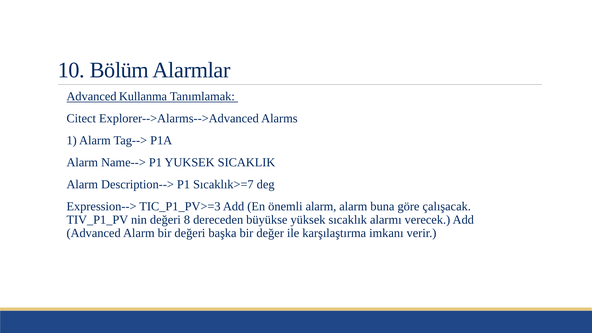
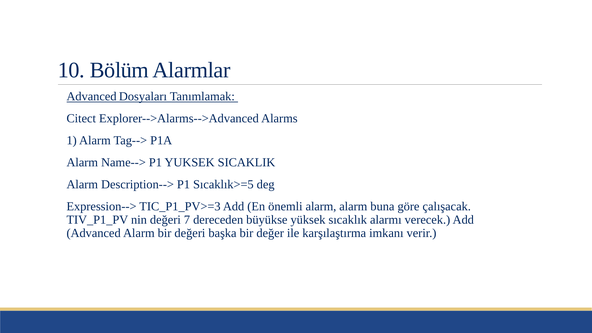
Kullanma: Kullanma -> Dosyaları
Sıcaklık>=7: Sıcaklık>=7 -> Sıcaklık>=5
8: 8 -> 7
